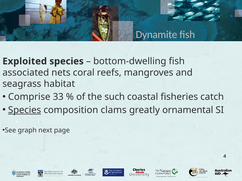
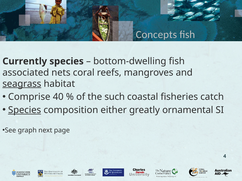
Dynamite: Dynamite -> Concepts
Exploited: Exploited -> Currently
seagrass underline: none -> present
33: 33 -> 40
clams: clams -> either
